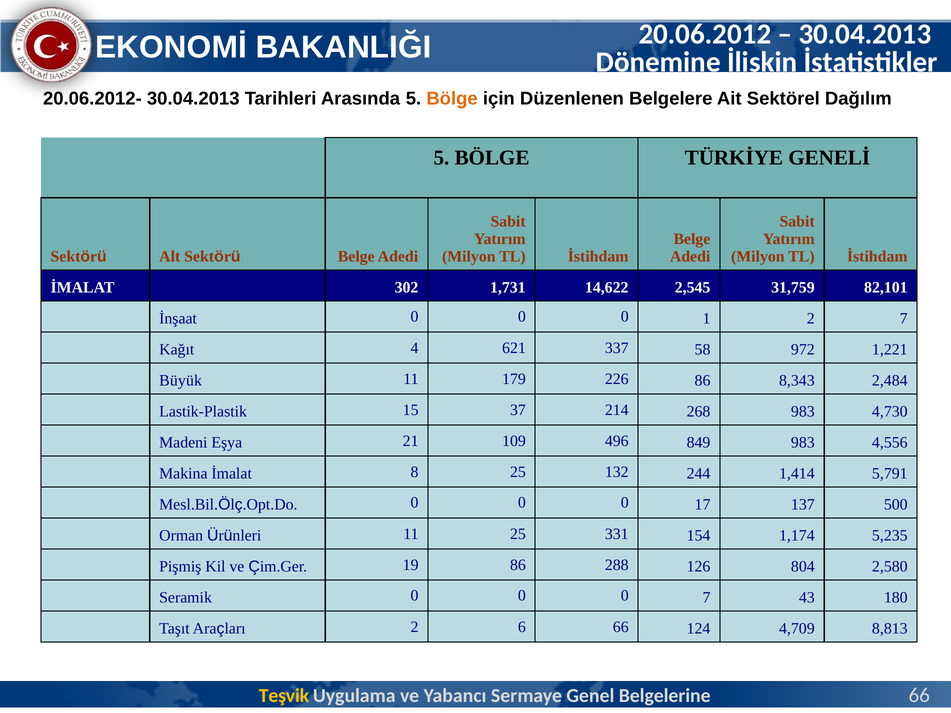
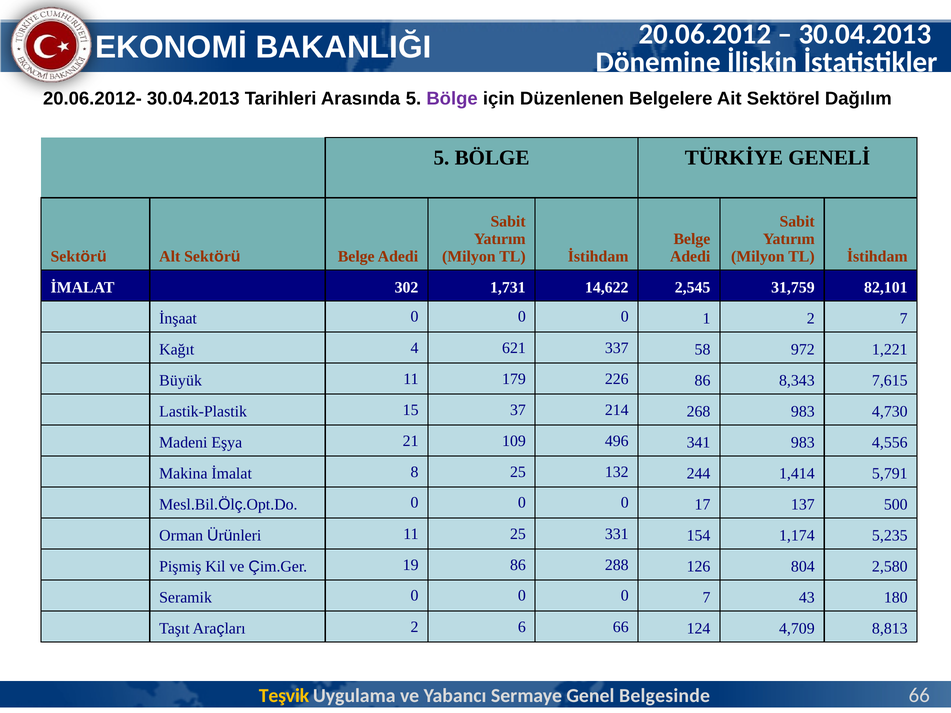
Bölge at (452, 99) colour: orange -> purple
2,484: 2,484 -> 7,615
849: 849 -> 341
Belgelerine: Belgelerine -> Belgesinde
